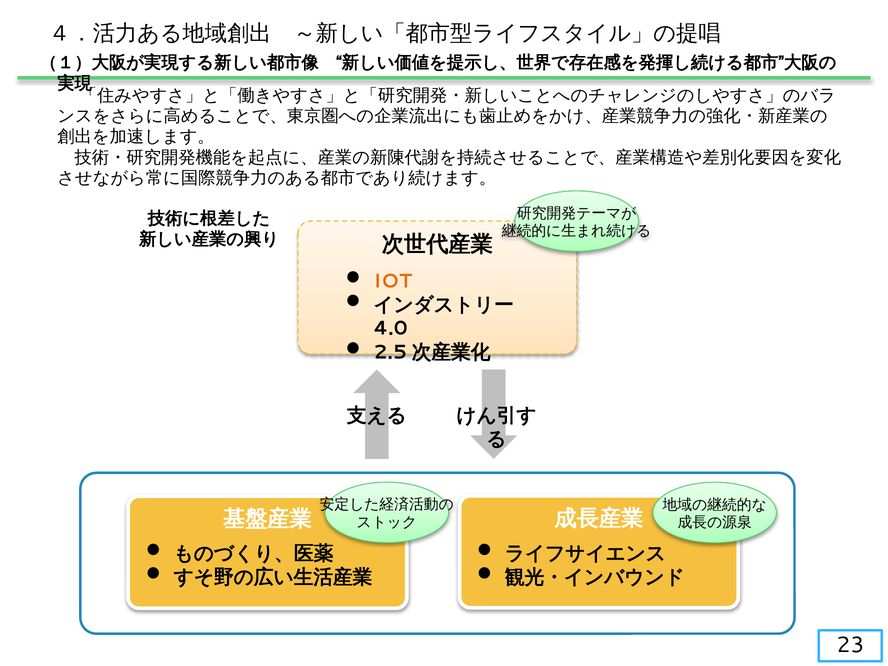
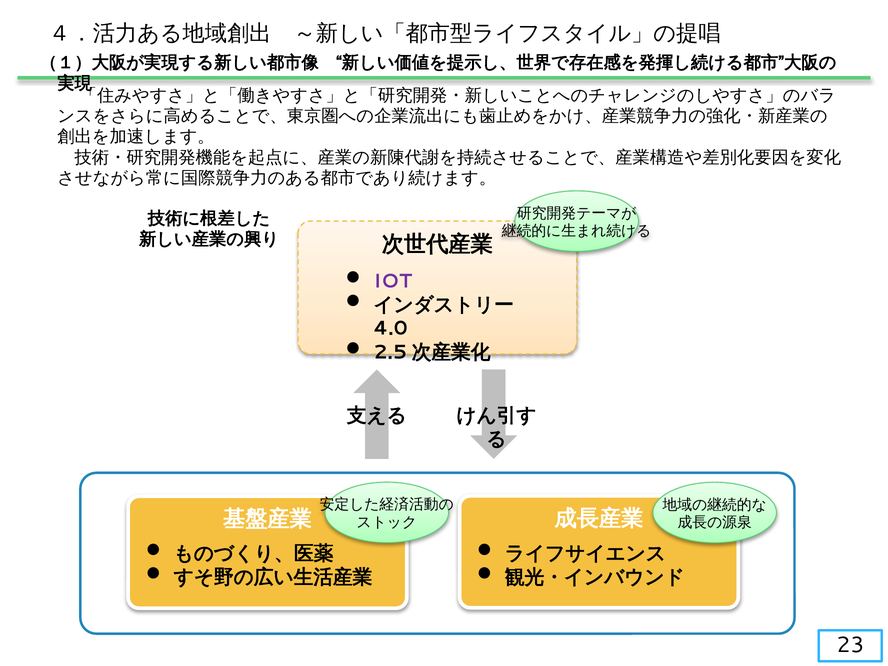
IOT colour: orange -> purple
